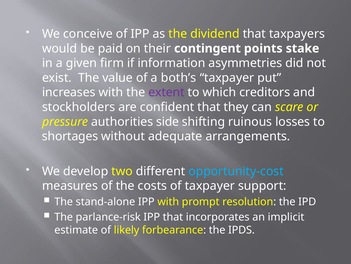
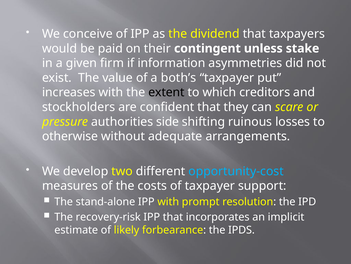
points: points -> unless
extent colour: purple -> black
shortages: shortages -> otherwise
parlance-risk: parlance-risk -> recovery-risk
